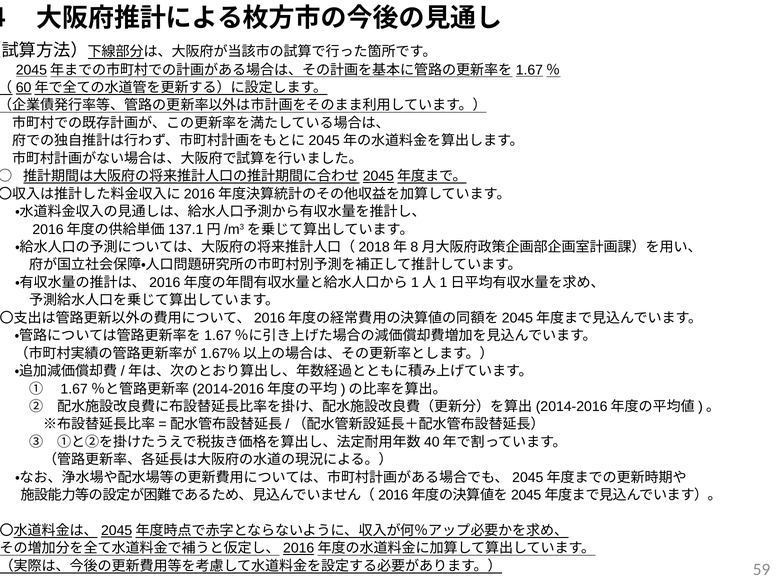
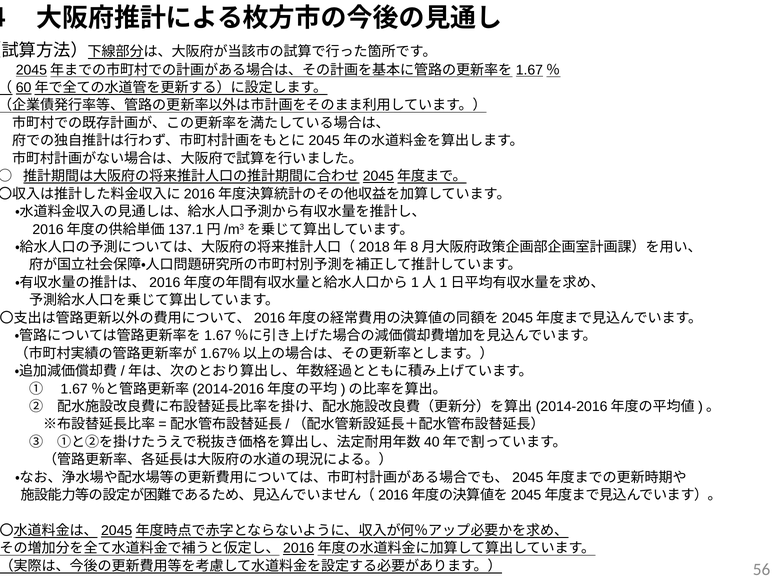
59: 59 -> 56
